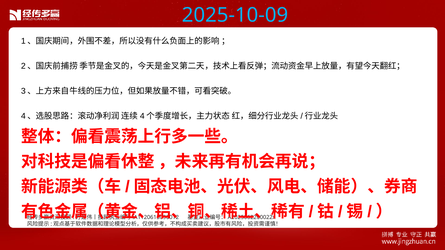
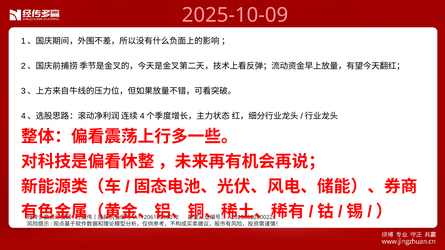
2025-10-09 colour: light blue -> pink
